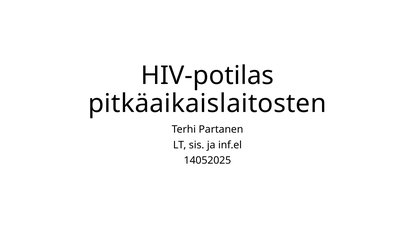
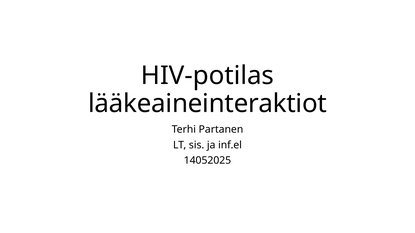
pitkäaikaislaitosten: pitkäaikaislaitosten -> lääkeaineinteraktiot
